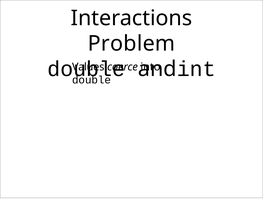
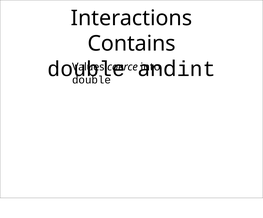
Problem: Problem -> Contains
